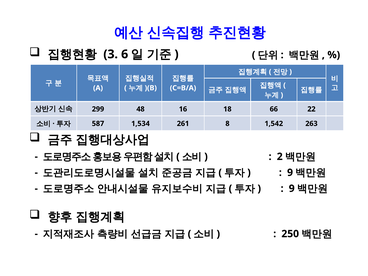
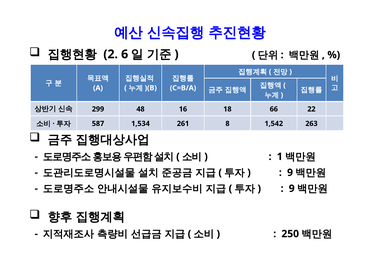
3: 3 -> 2
2: 2 -> 1
